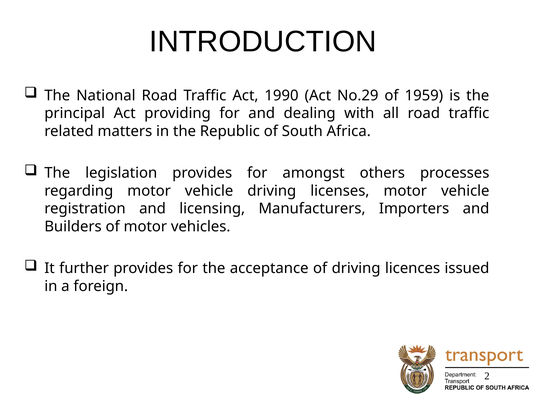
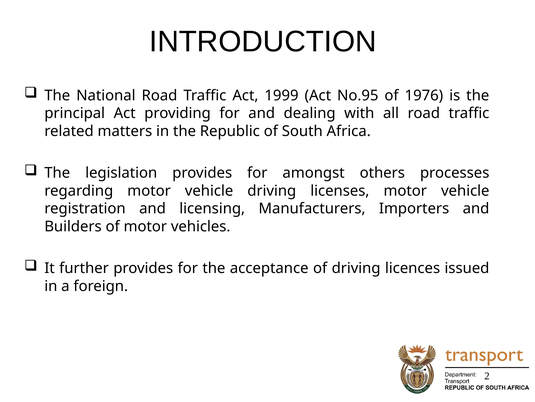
1990: 1990 -> 1999
No.29: No.29 -> No.95
1959: 1959 -> 1976
